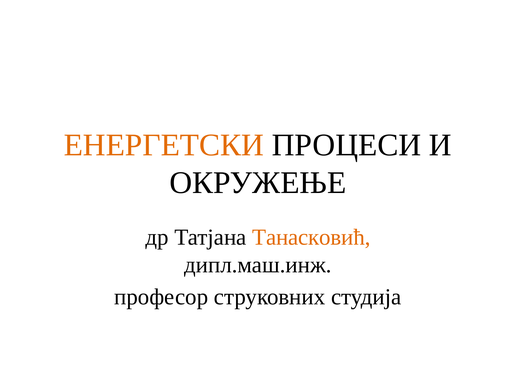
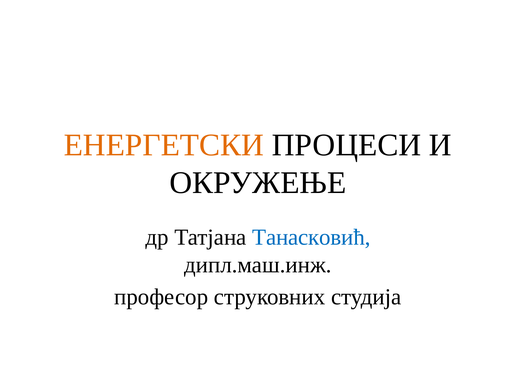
Танасковић colour: orange -> blue
